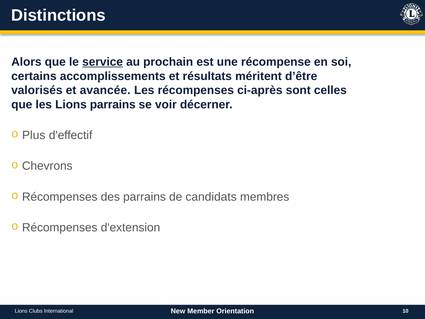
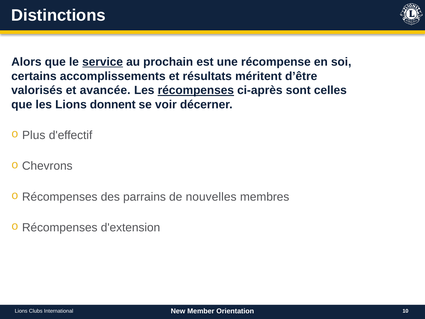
récompenses at (196, 90) underline: none -> present
Lions parrains: parrains -> donnent
candidats: candidats -> nouvelles
